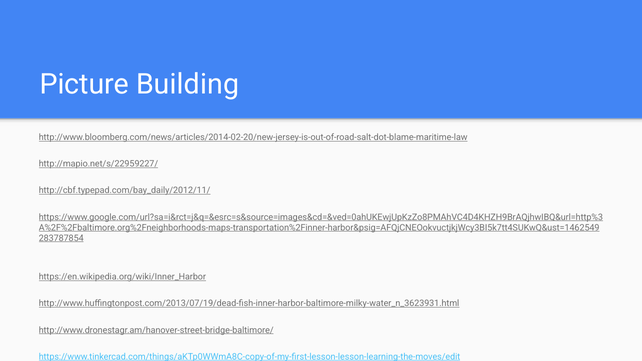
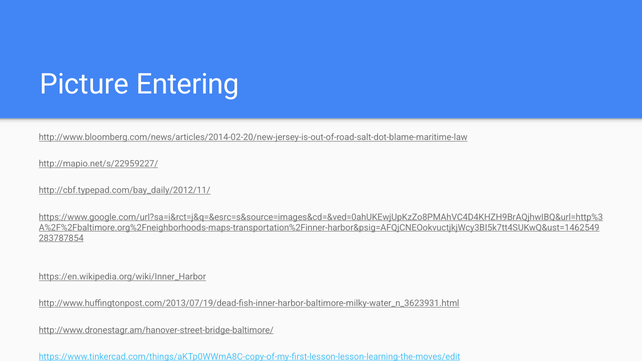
Building: Building -> Entering
